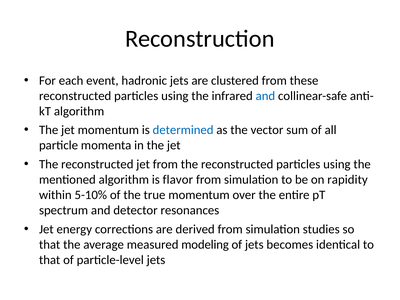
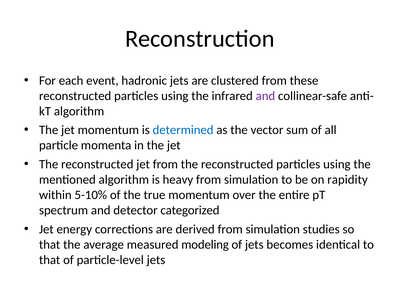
and at (265, 96) colour: blue -> purple
flavor: flavor -> heavy
resonances: resonances -> categorized
